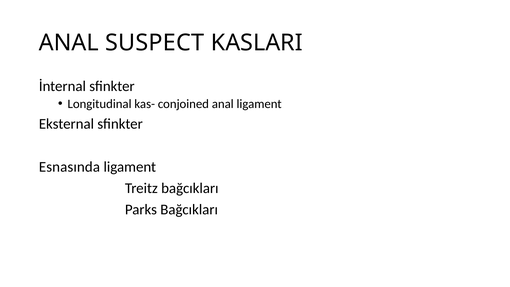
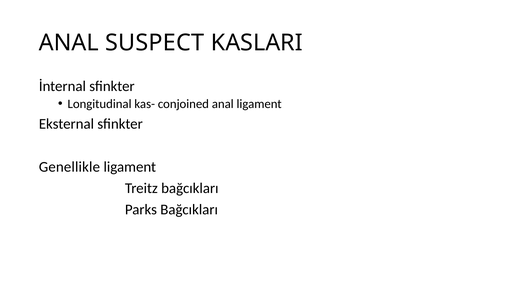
Esnasında: Esnasında -> Genellikle
